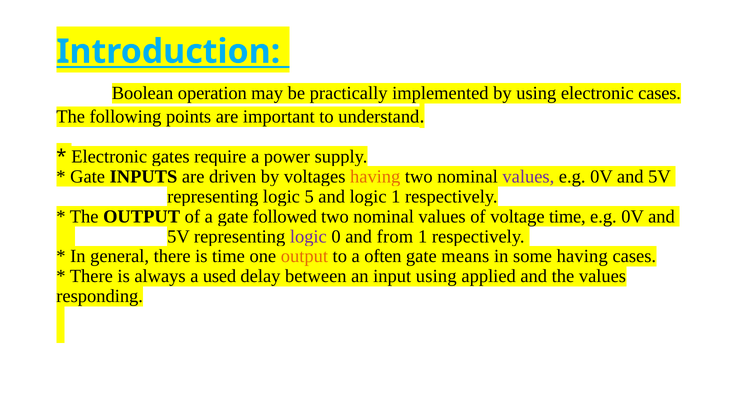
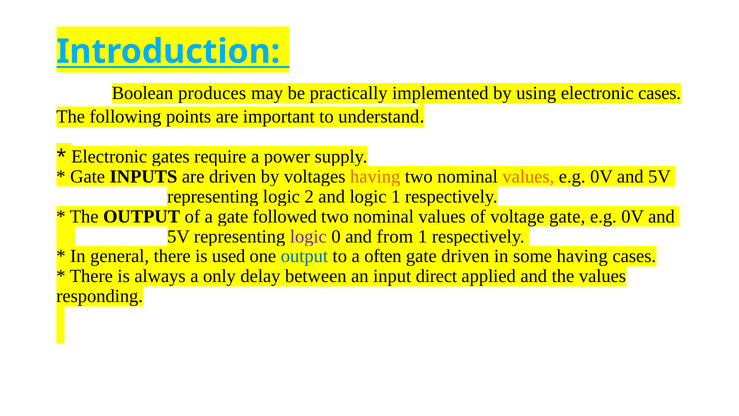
operation: operation -> produces
values at (528, 176) colour: purple -> orange
5: 5 -> 2
voltage time: time -> gate
is time: time -> used
output at (304, 256) colour: orange -> blue
gate means: means -> driven
used: used -> only
input using: using -> direct
